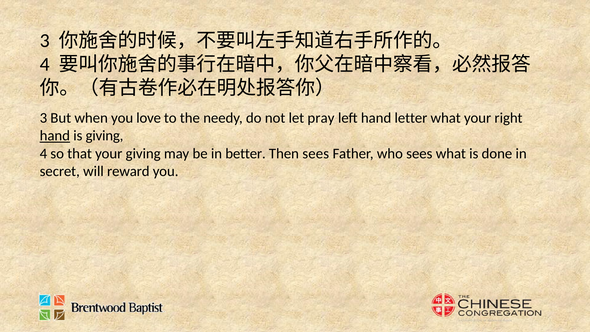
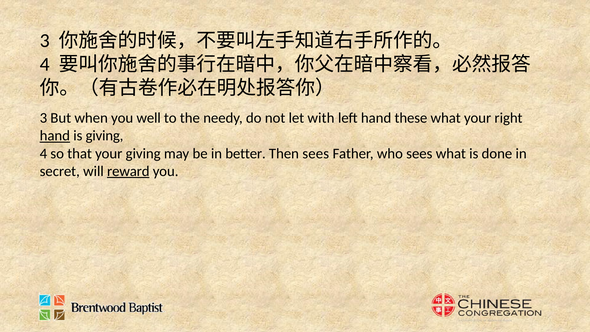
love: love -> well
pray: pray -> with
letter: letter -> these
reward underline: none -> present
